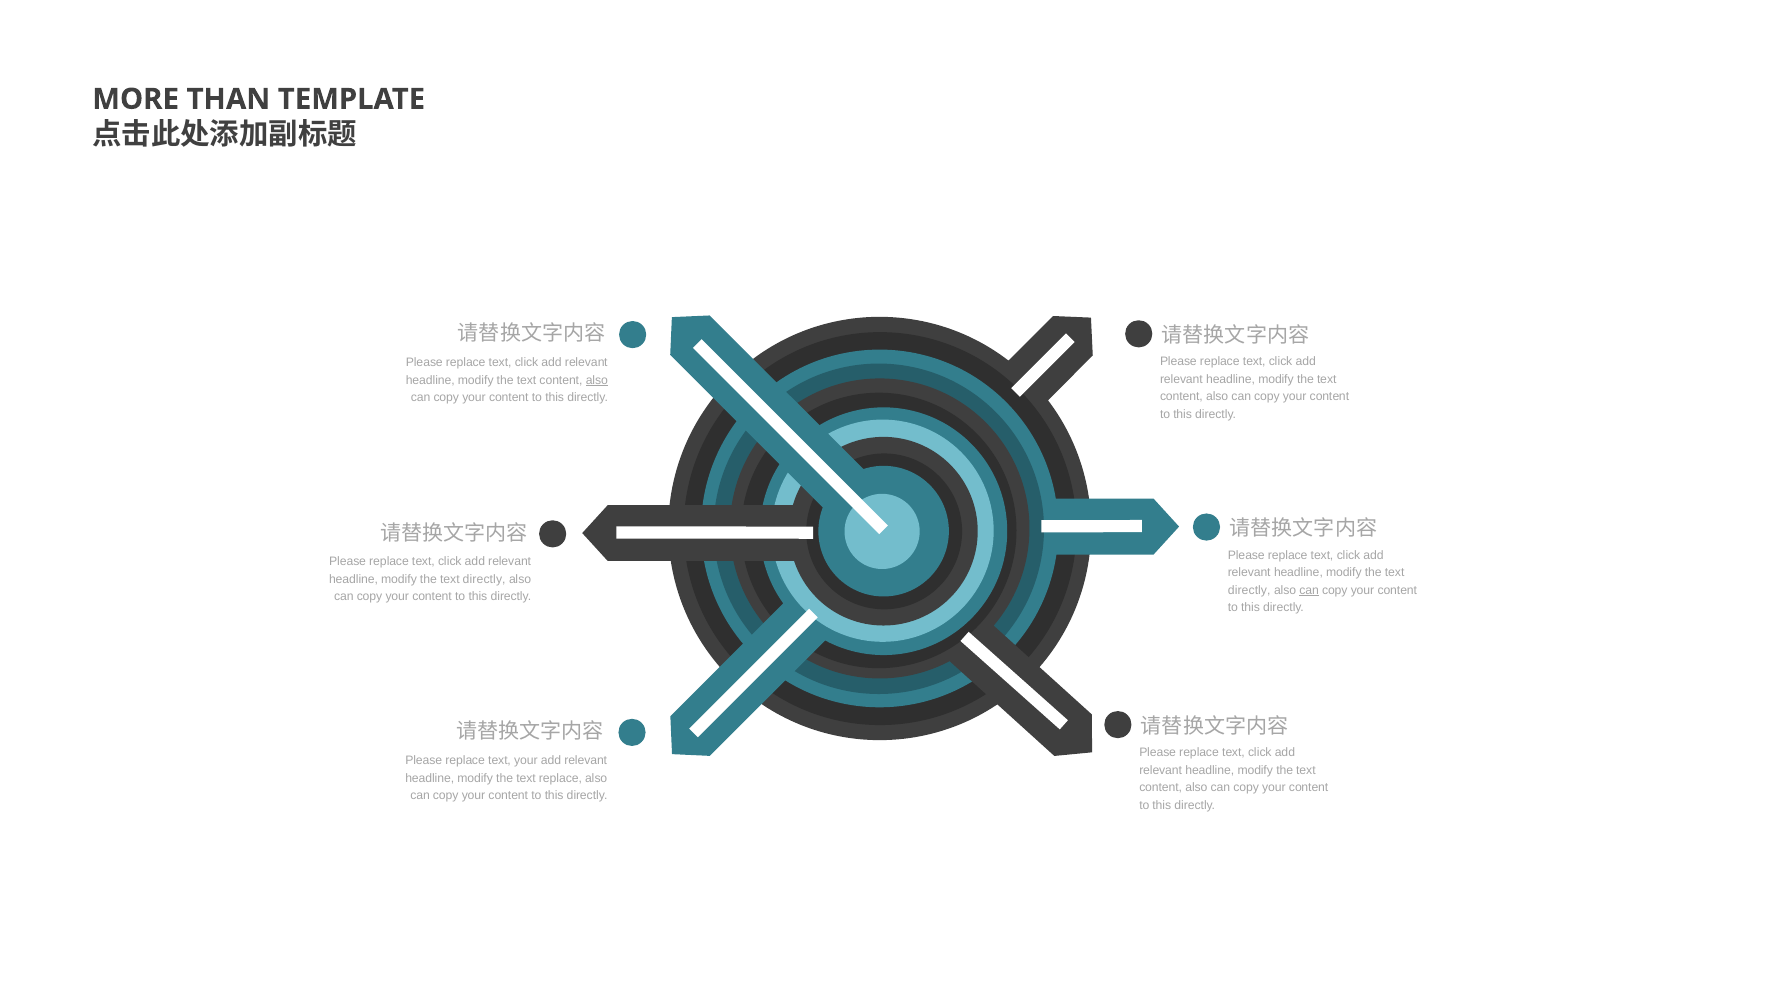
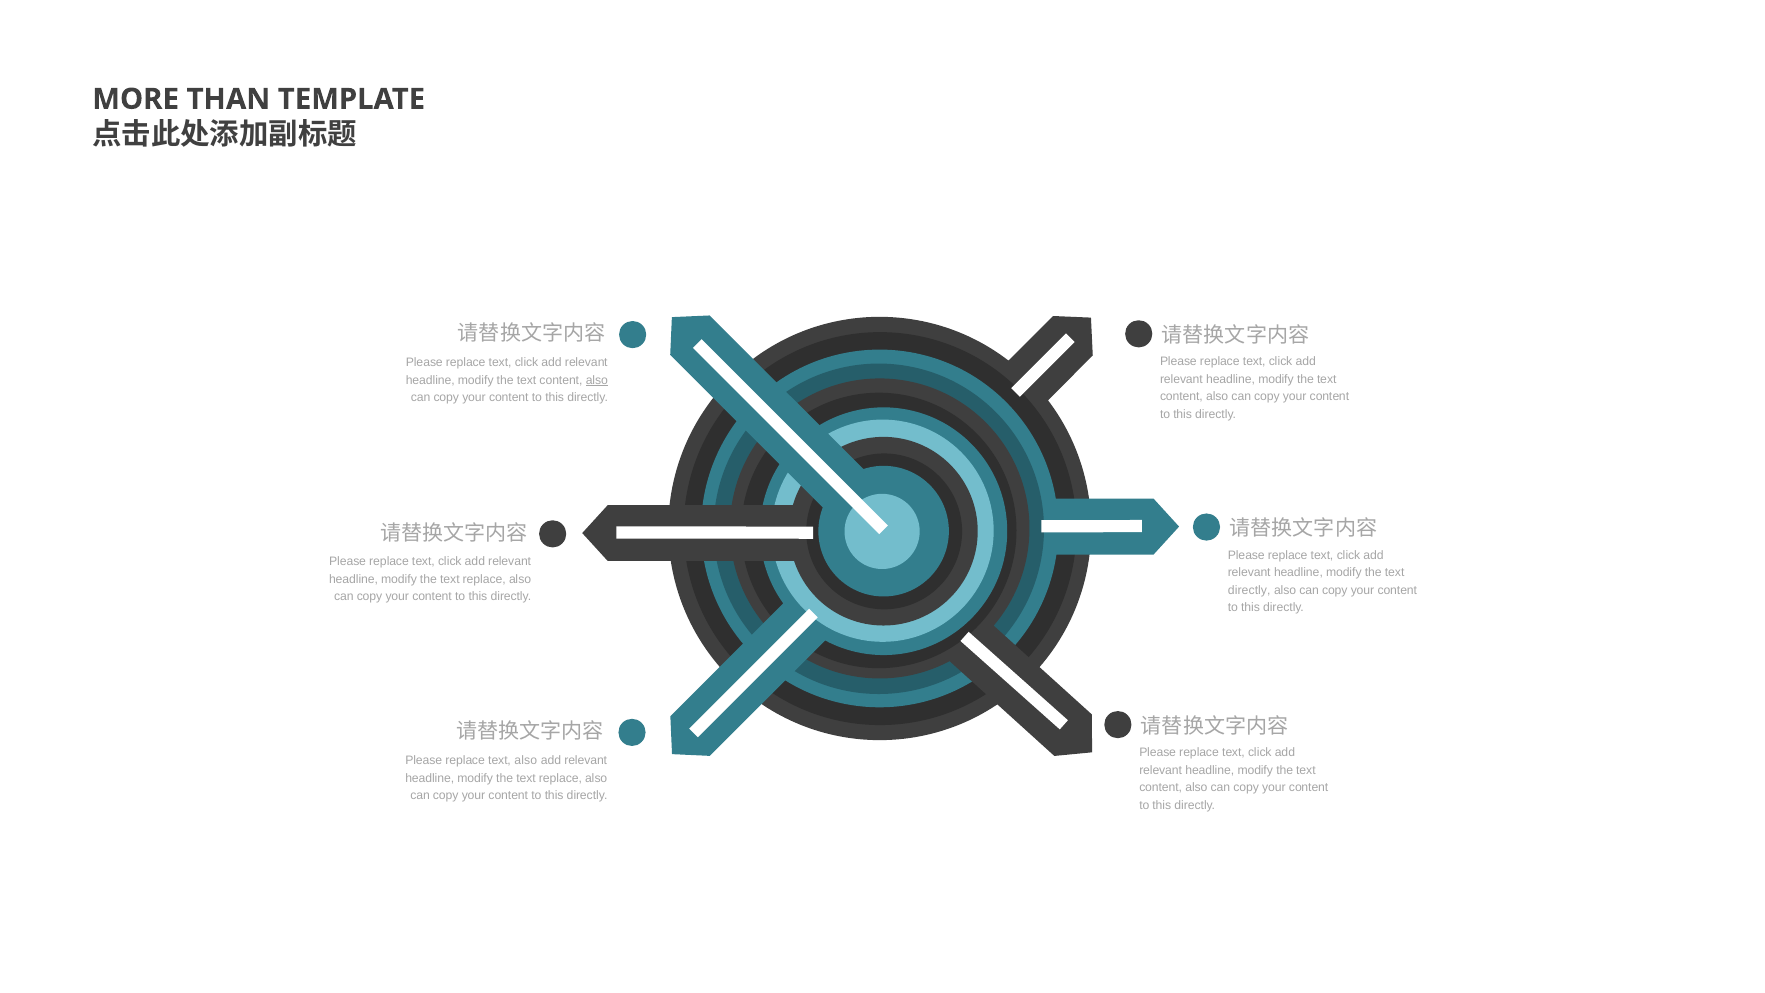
directly at (484, 579): directly -> replace
can at (1309, 590) underline: present -> none
text your: your -> also
